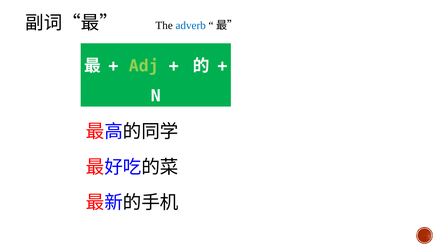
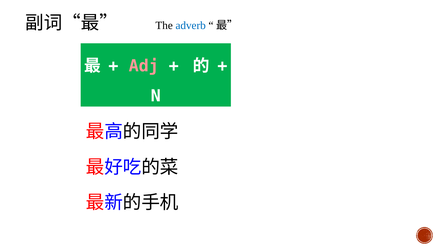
Adj colour: light green -> pink
